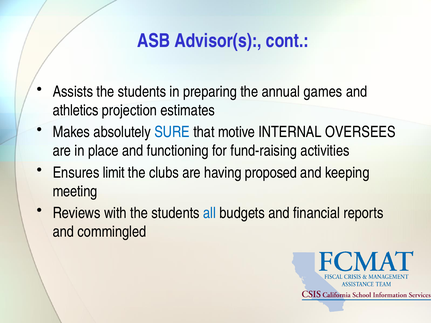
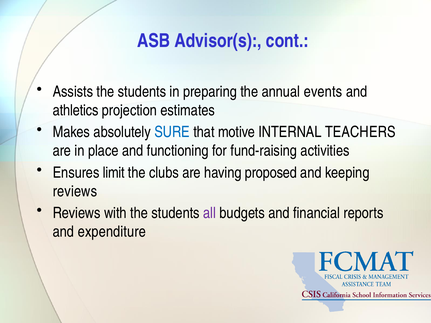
games: games -> events
OVERSEES: OVERSEES -> TEACHERS
meeting at (75, 191): meeting -> reviews
all colour: blue -> purple
commingled: commingled -> expenditure
